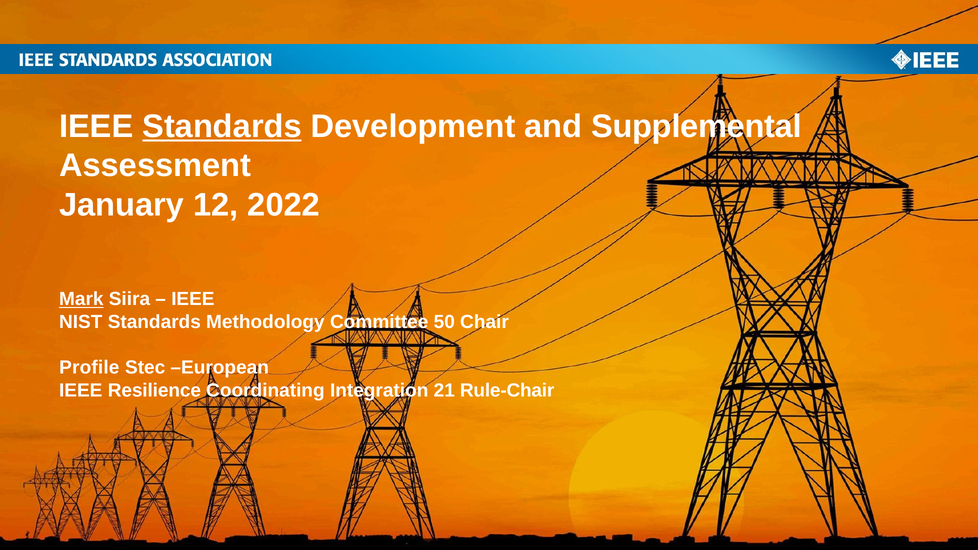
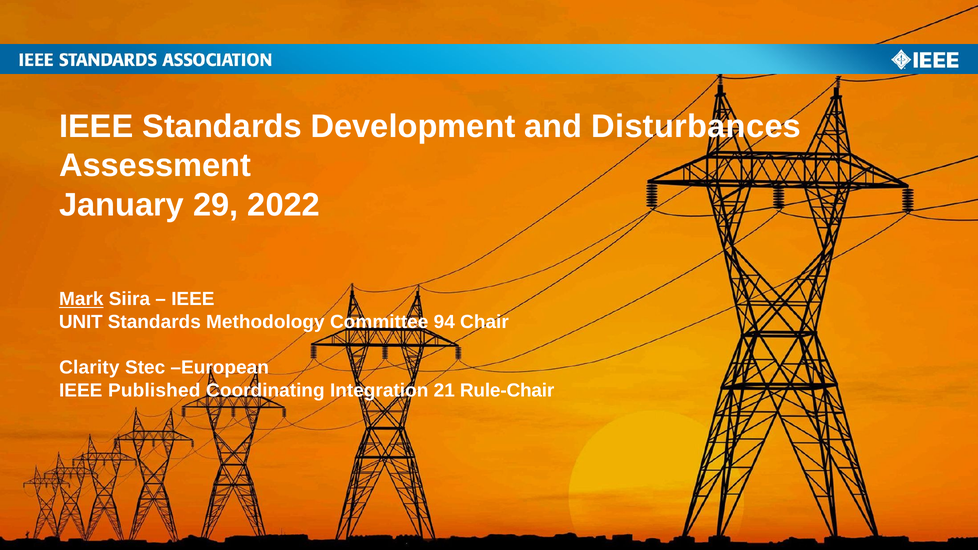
Standards at (222, 127) underline: present -> none
Supplemental: Supplemental -> Disturbances
12: 12 -> 29
NIST: NIST -> UNIT
50: 50 -> 94
Profile: Profile -> Clarity
Resilience: Resilience -> Published
